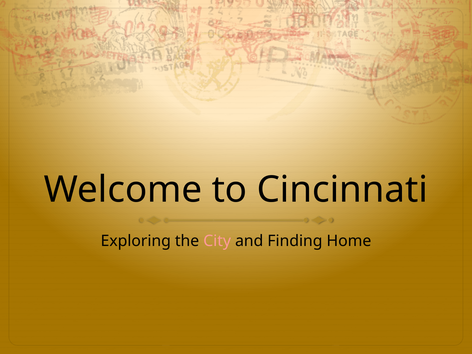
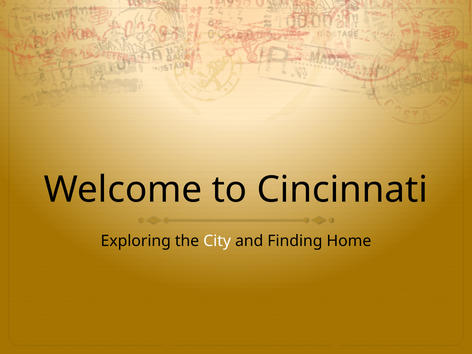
City colour: pink -> white
